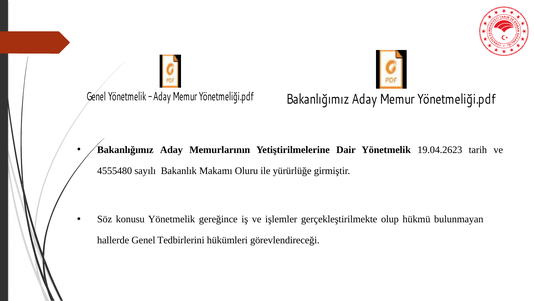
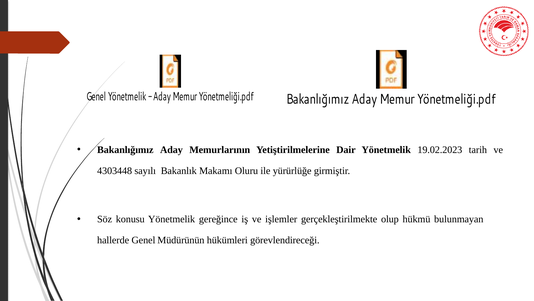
19.04.2623: 19.04.2623 -> 19.02.2023
4555480: 4555480 -> 4303448
Tedbirlerini: Tedbirlerini -> Müdürünün
